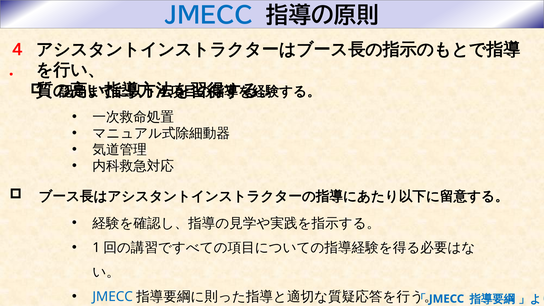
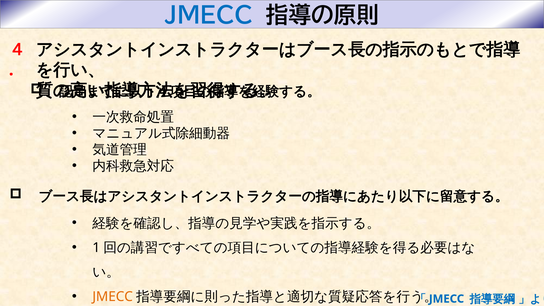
JMECC at (113, 297) colour: blue -> orange
